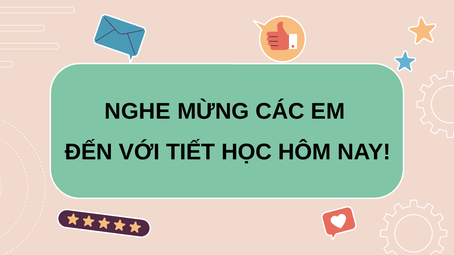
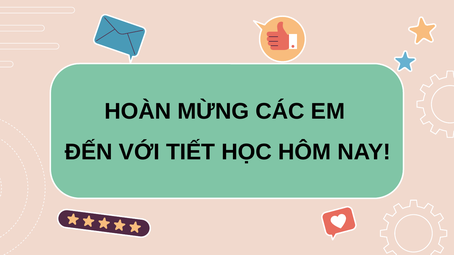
NGHE: NGHE -> HOÀN
